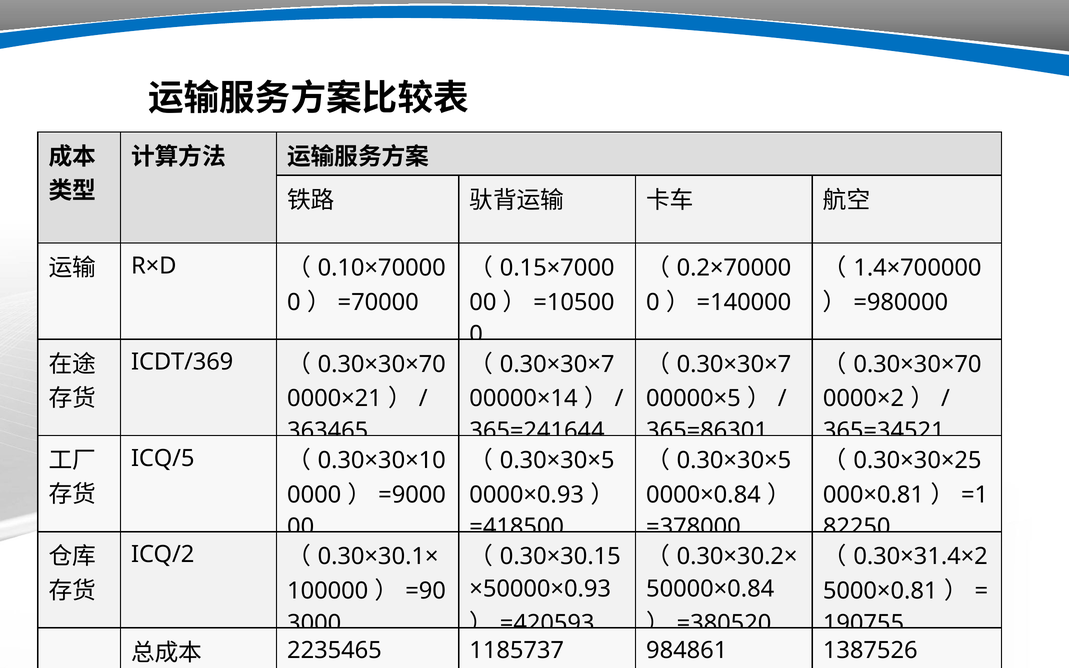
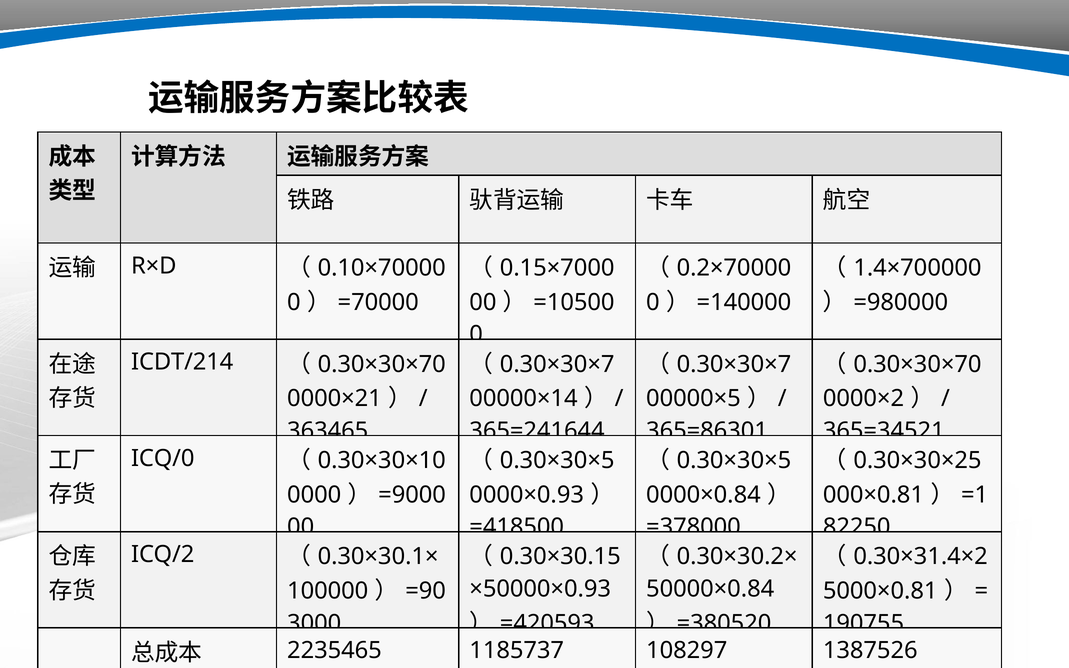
ICDT/369: ICDT/369 -> ICDT/214
ICQ/5: ICQ/5 -> ICQ/0
984861: 984861 -> 108297
